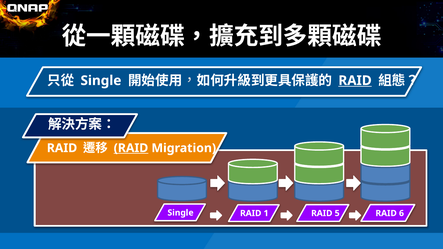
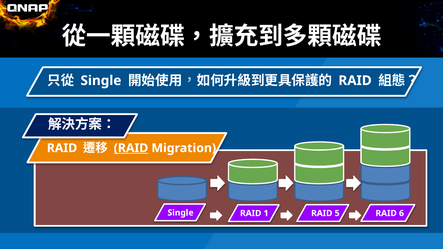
RAID at (355, 81) underline: present -> none
